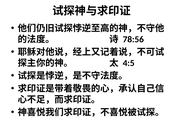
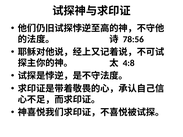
4:5: 4:5 -> 4:8
